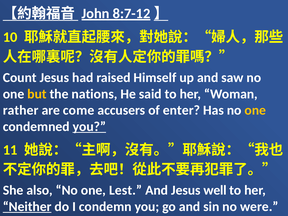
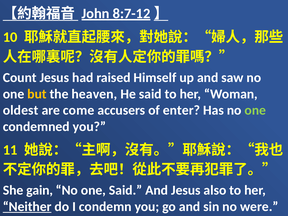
nations: nations -> heaven
rather: rather -> oldest
one at (255, 110) colour: yellow -> light green
you at (89, 127) underline: present -> none
also: also -> gain
one Lest: Lest -> Said
well: well -> also
